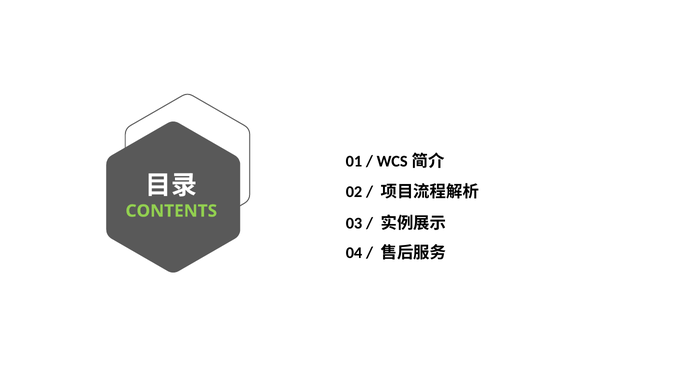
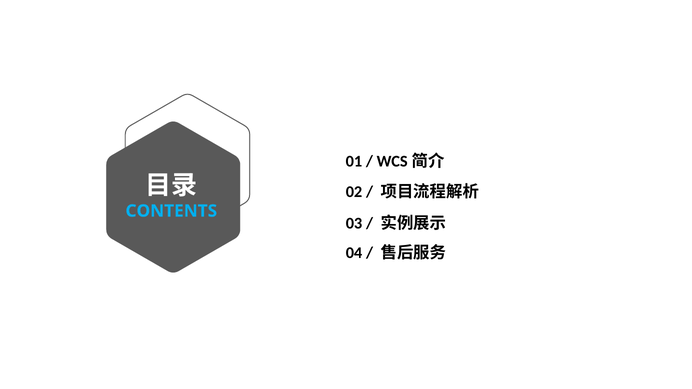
CONTENTS colour: light green -> light blue
